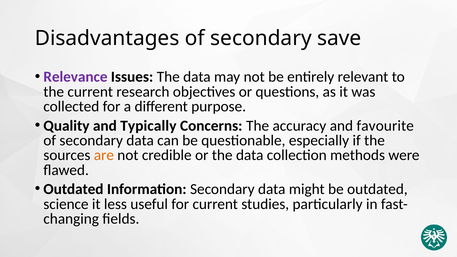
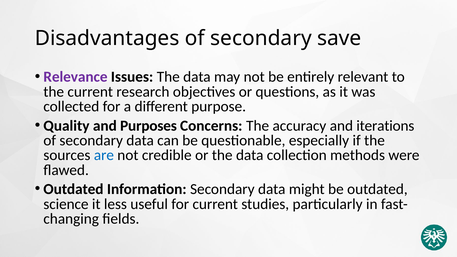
Typically: Typically -> Purposes
favourite: favourite -> iterations
are colour: orange -> blue
